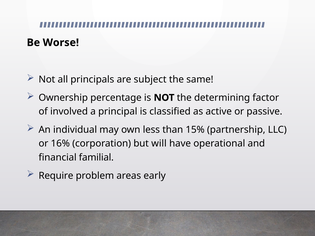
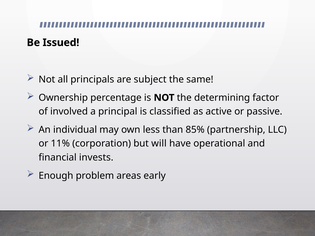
Worse: Worse -> Issued
15%: 15% -> 85%
16%: 16% -> 11%
familial: familial -> invests
Require: Require -> Enough
